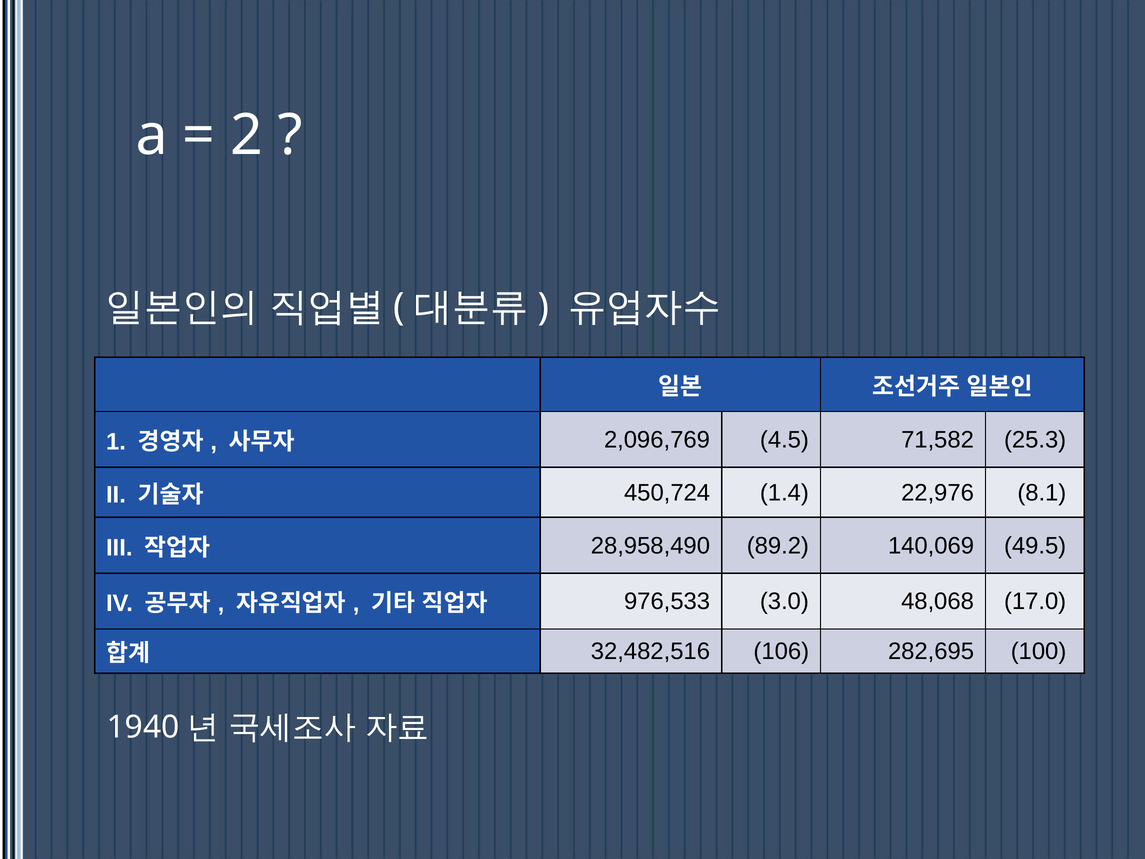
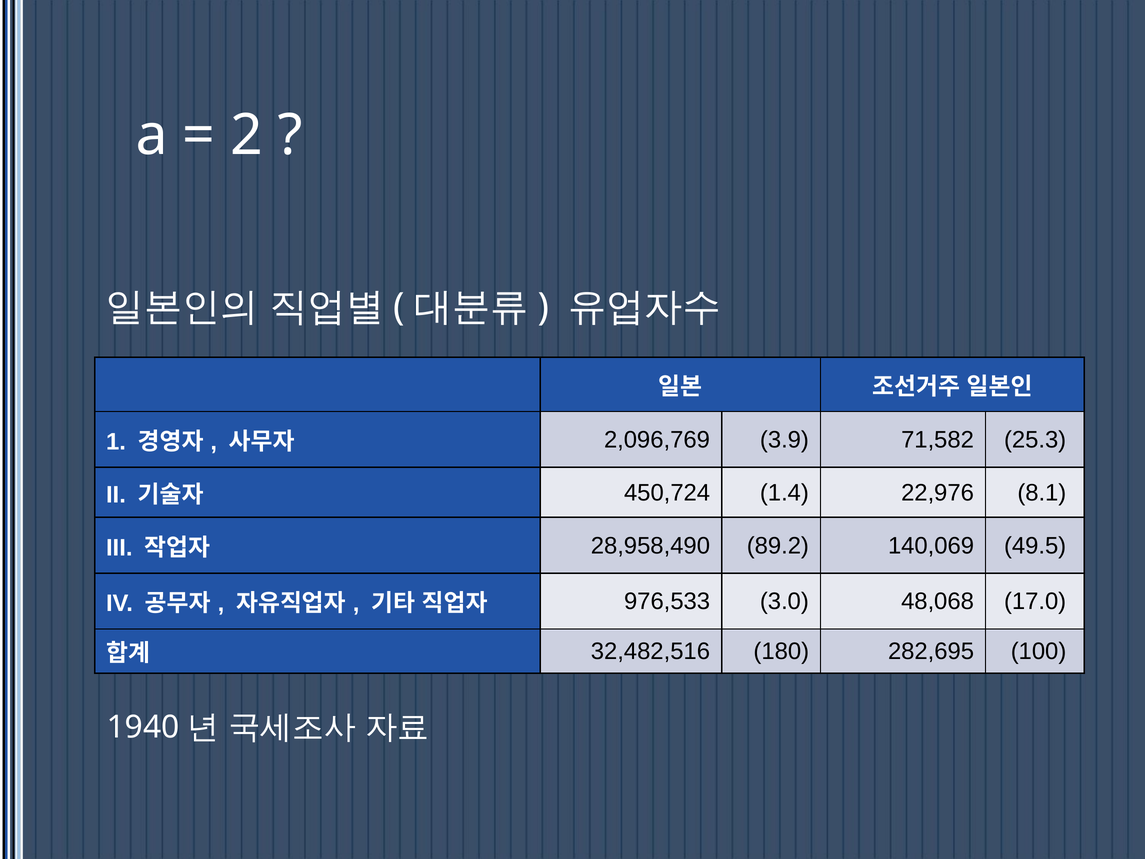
4.5: 4.5 -> 3.9
106: 106 -> 180
